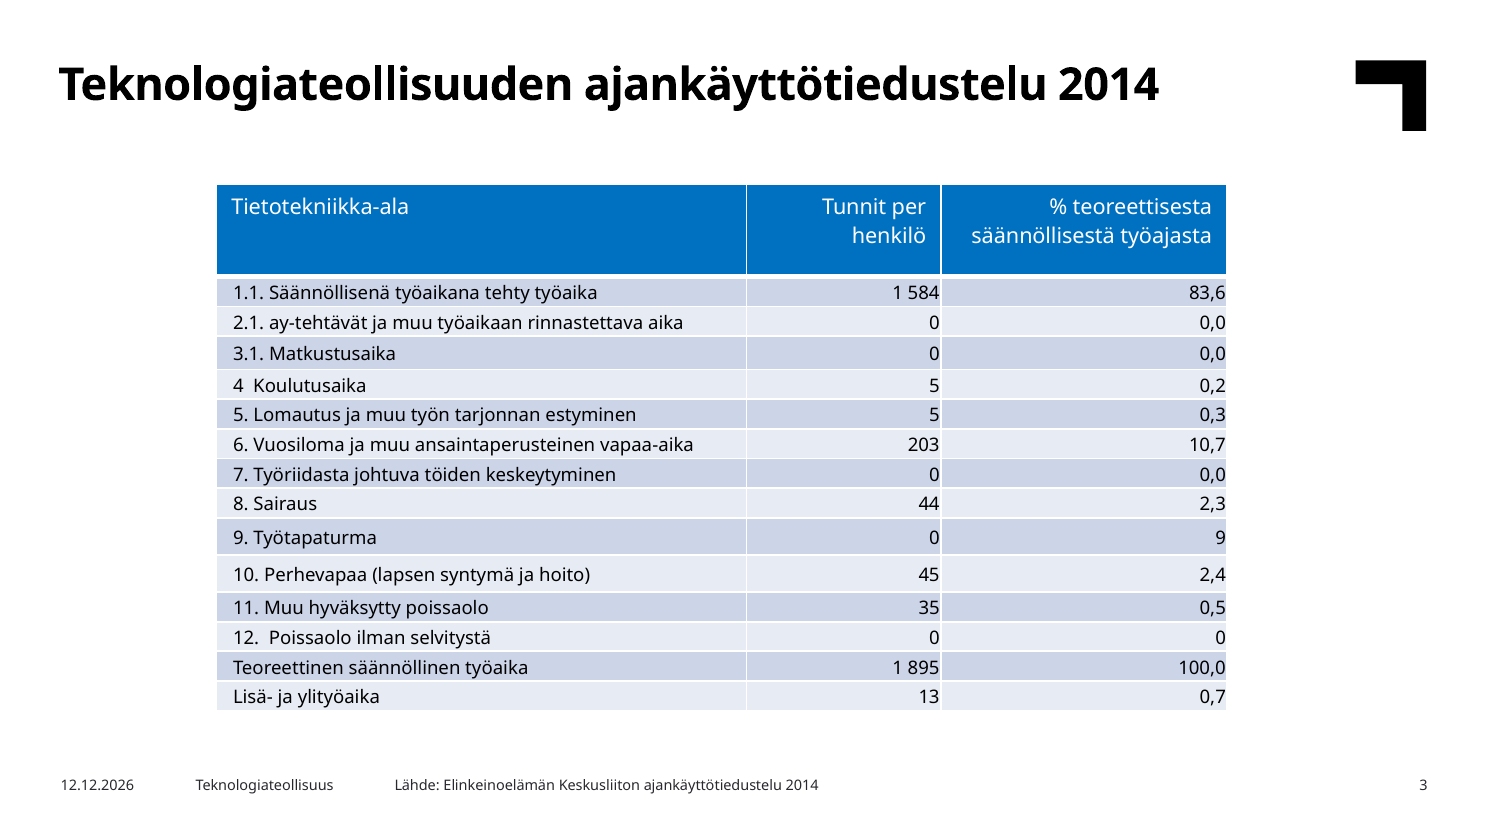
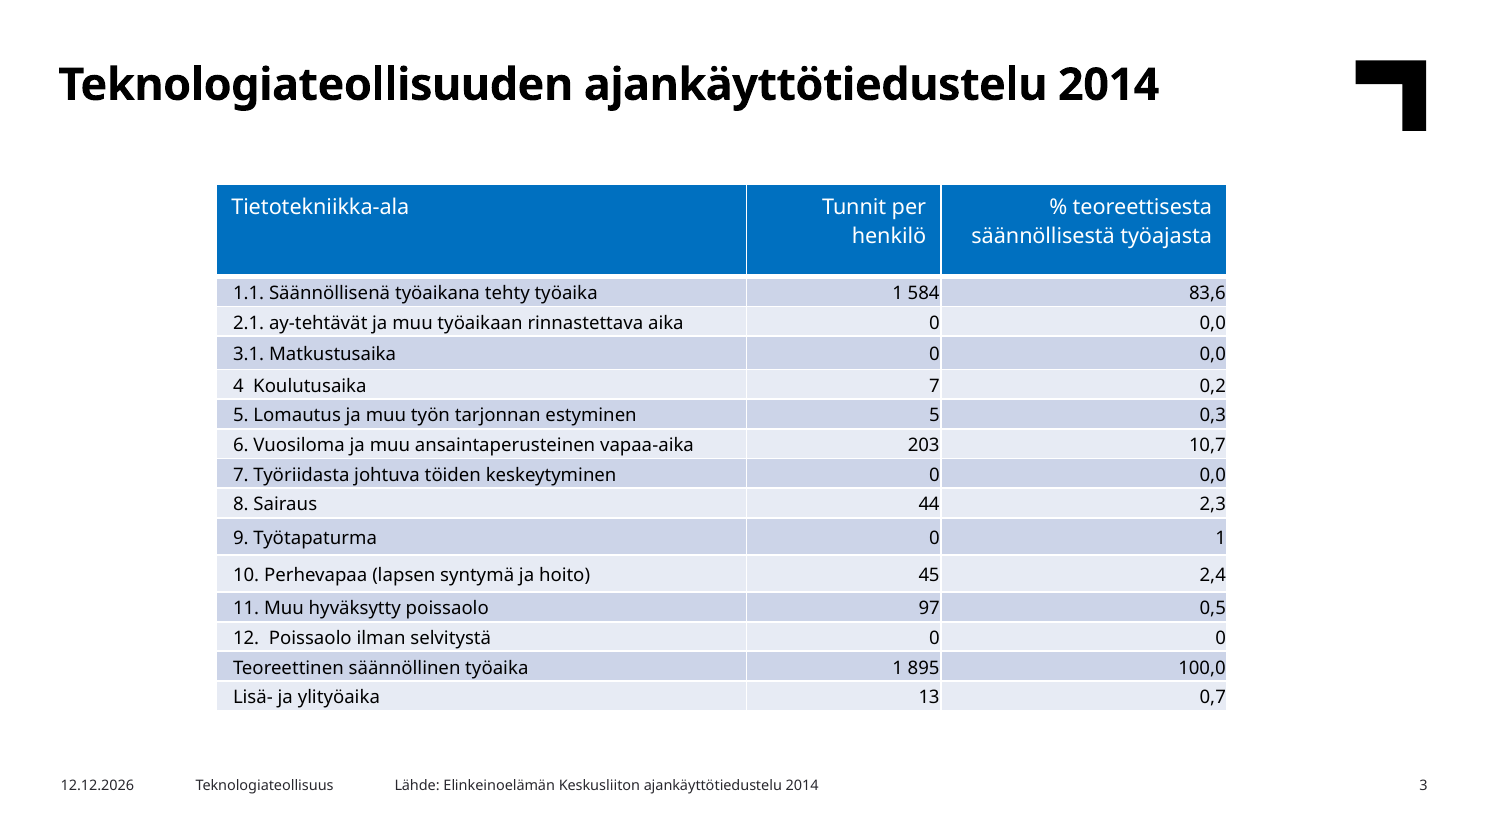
Koulutusaika 5: 5 -> 7
0 9: 9 -> 1
35: 35 -> 97
